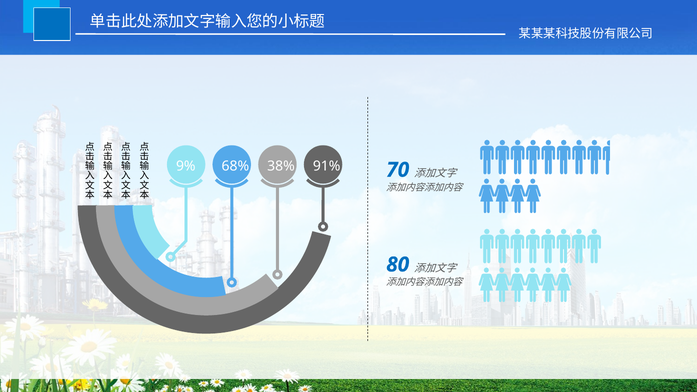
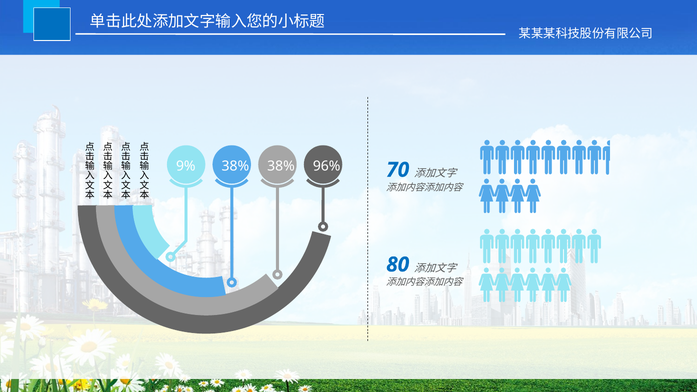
68% at (235, 166): 68% -> 38%
91%: 91% -> 96%
